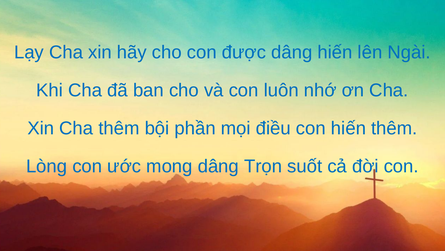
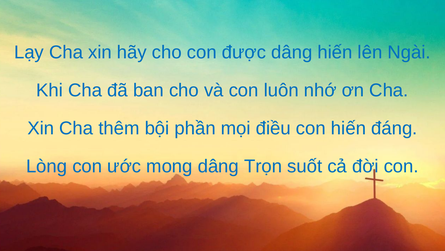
hiến thêm: thêm -> đáng
